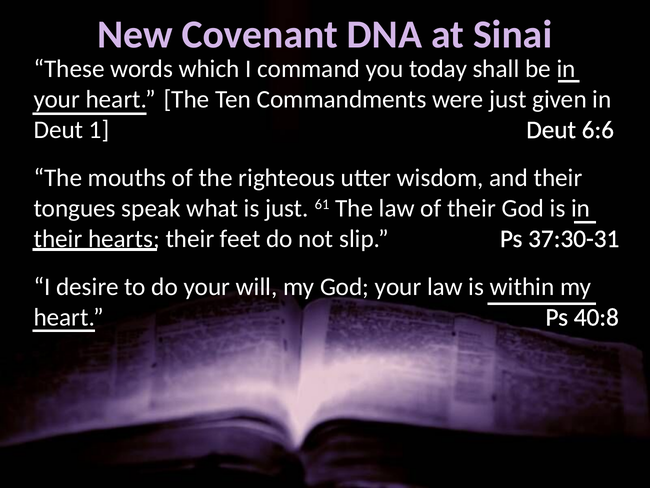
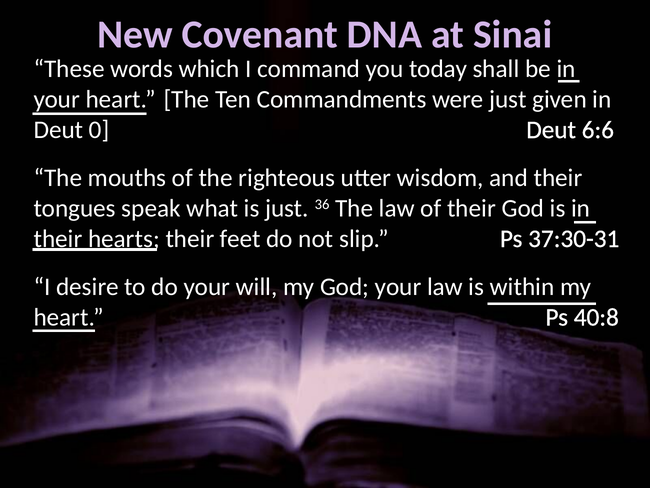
1: 1 -> 0
61: 61 -> 36
